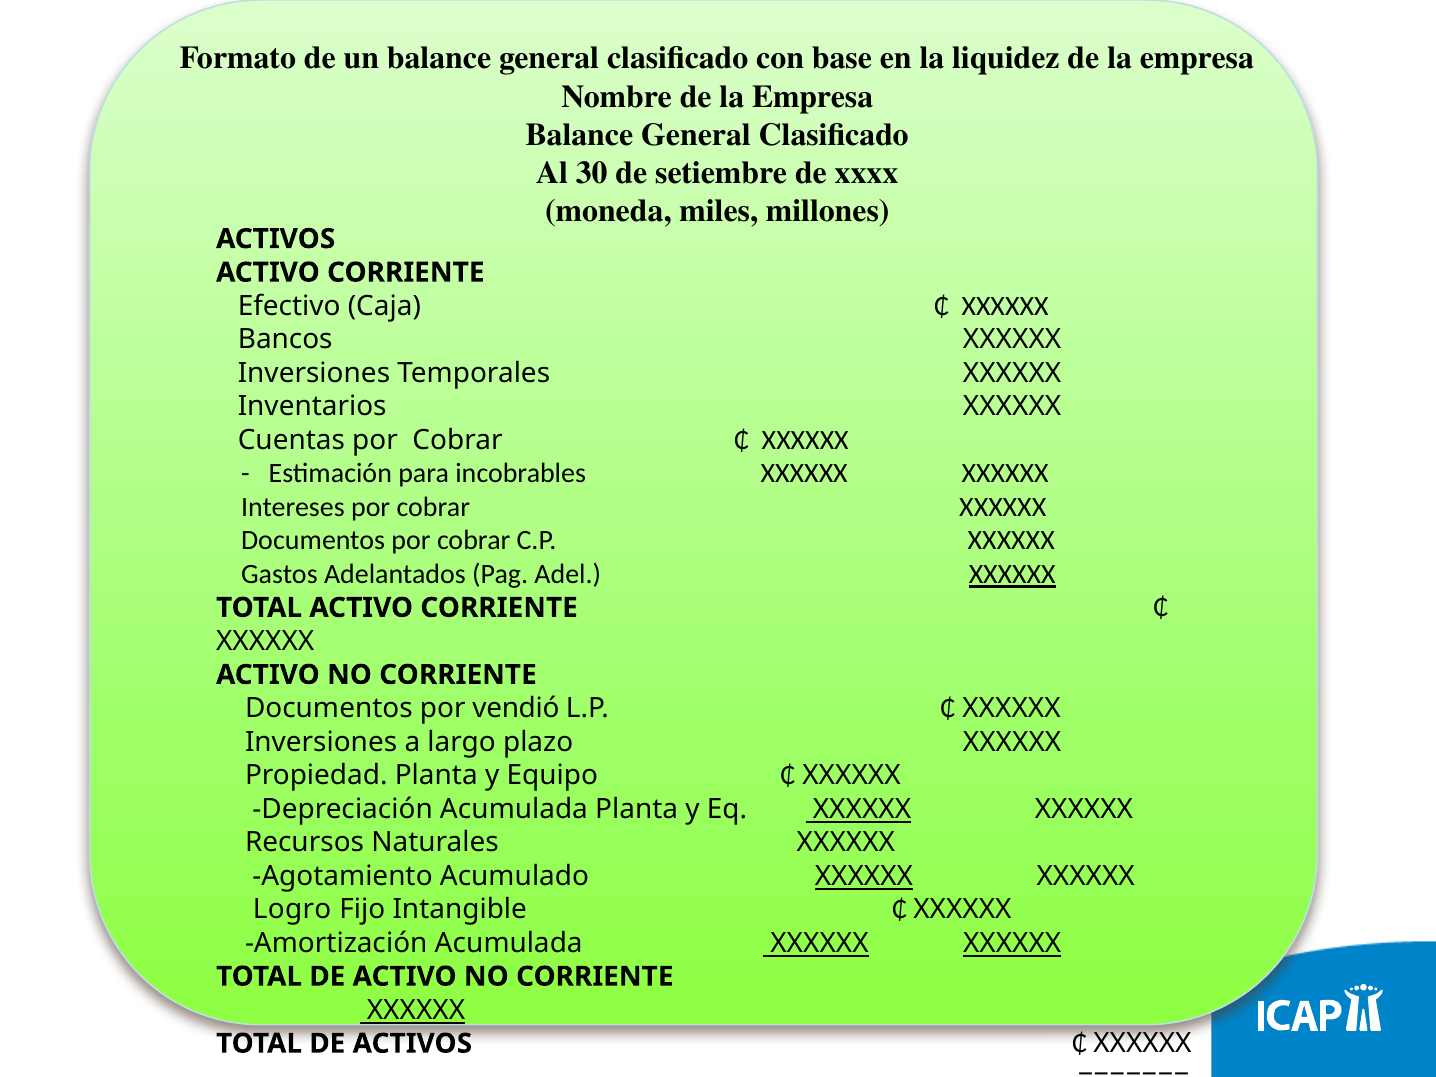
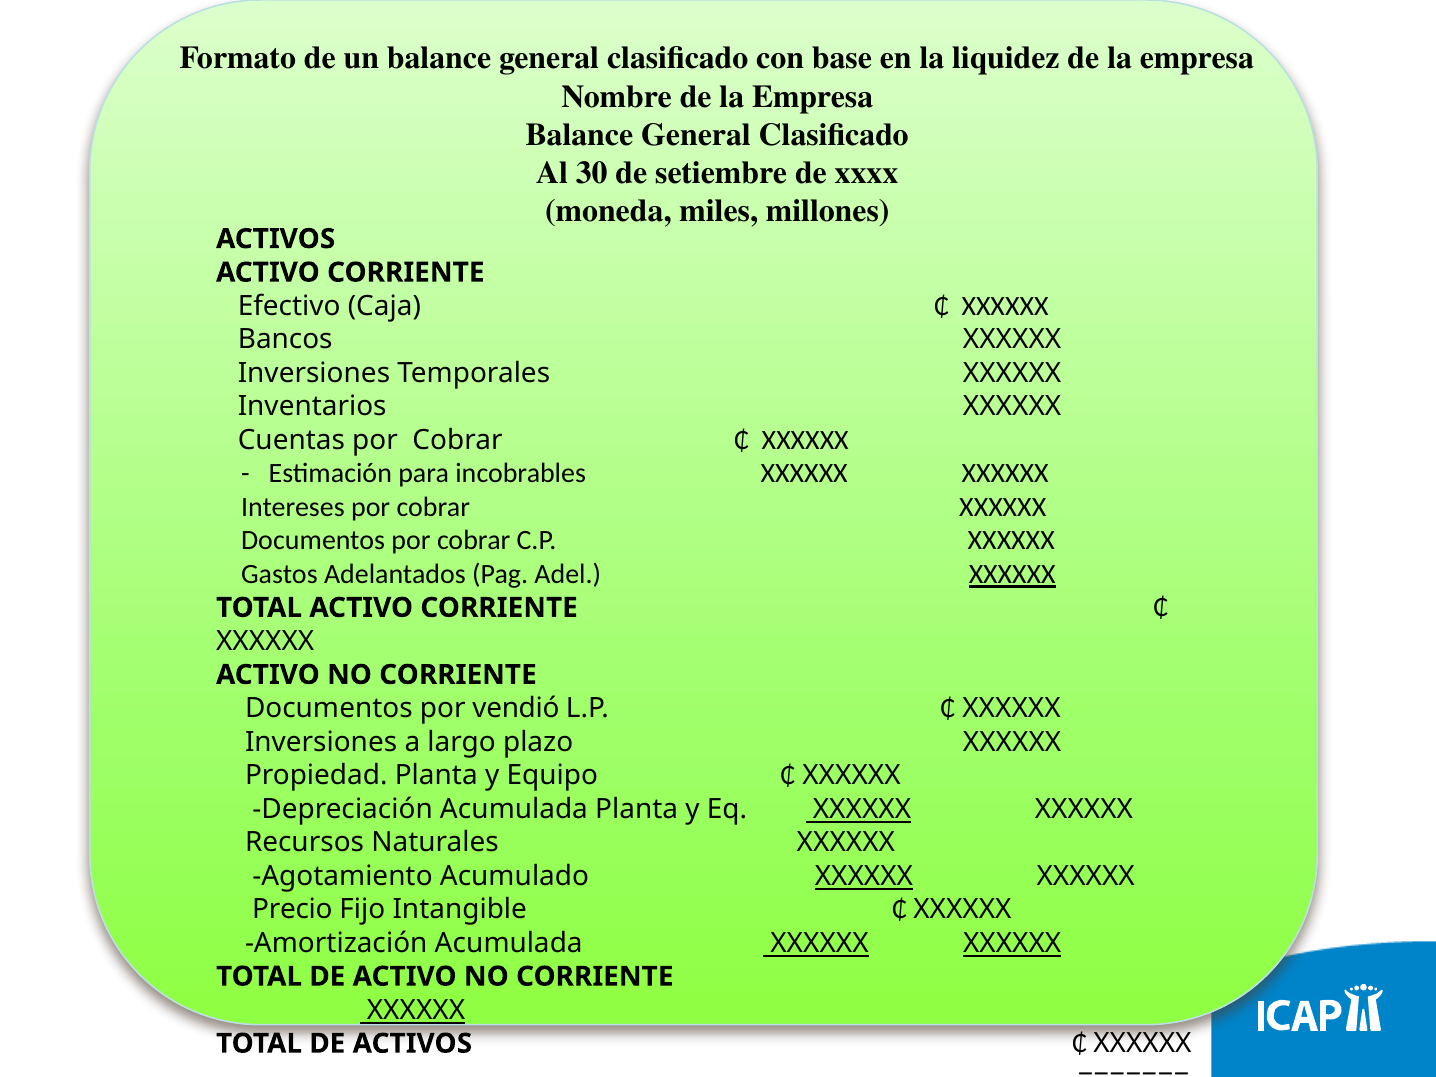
Logro: Logro -> Precio
